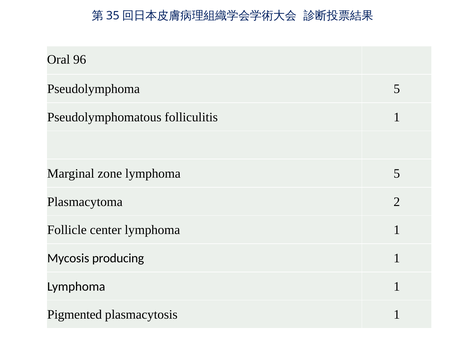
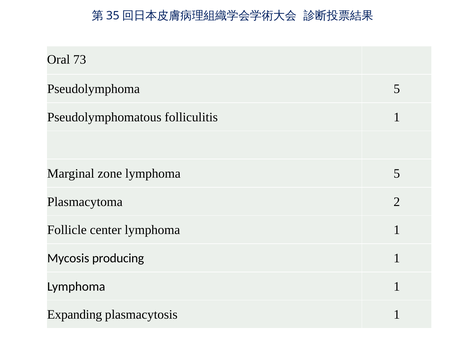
96: 96 -> 73
Pigmented: Pigmented -> Expanding
